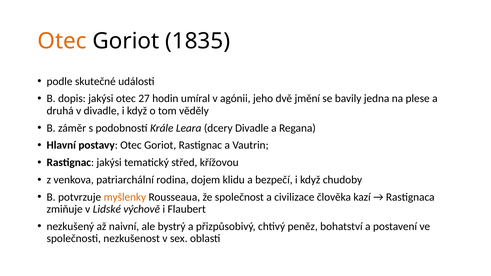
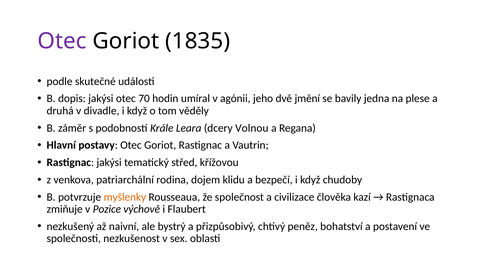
Otec at (62, 41) colour: orange -> purple
27: 27 -> 70
dcery Divadle: Divadle -> Volnou
Lidské: Lidské -> Pozice
